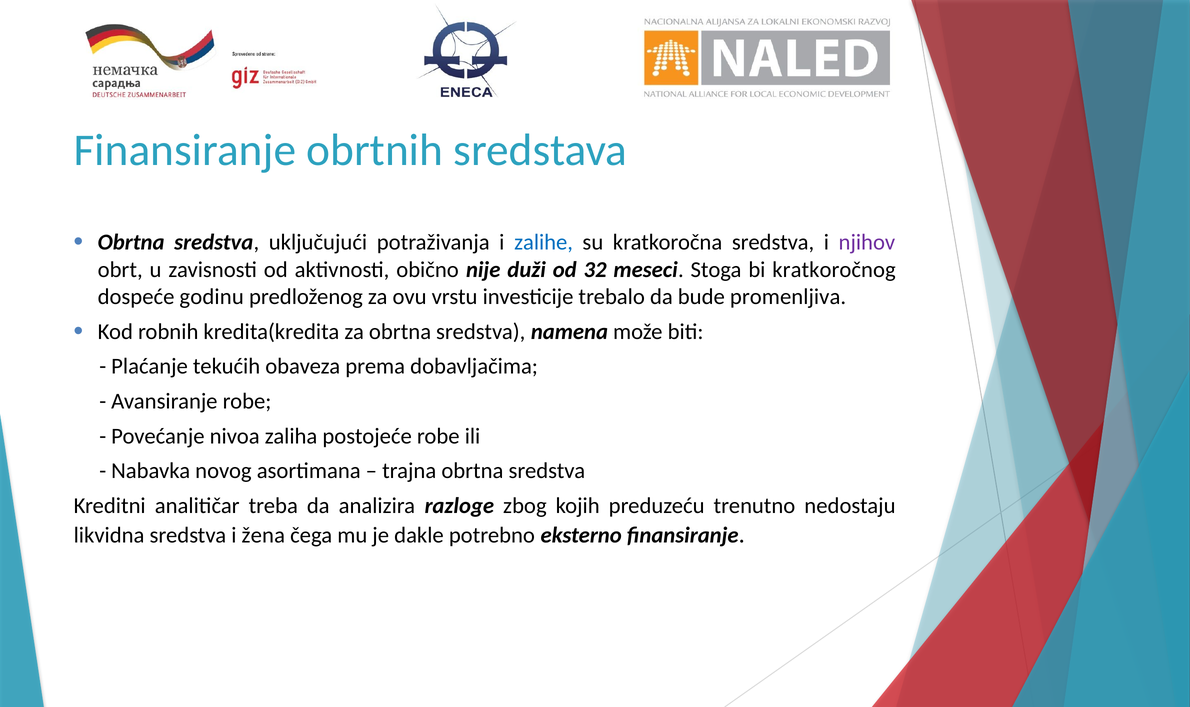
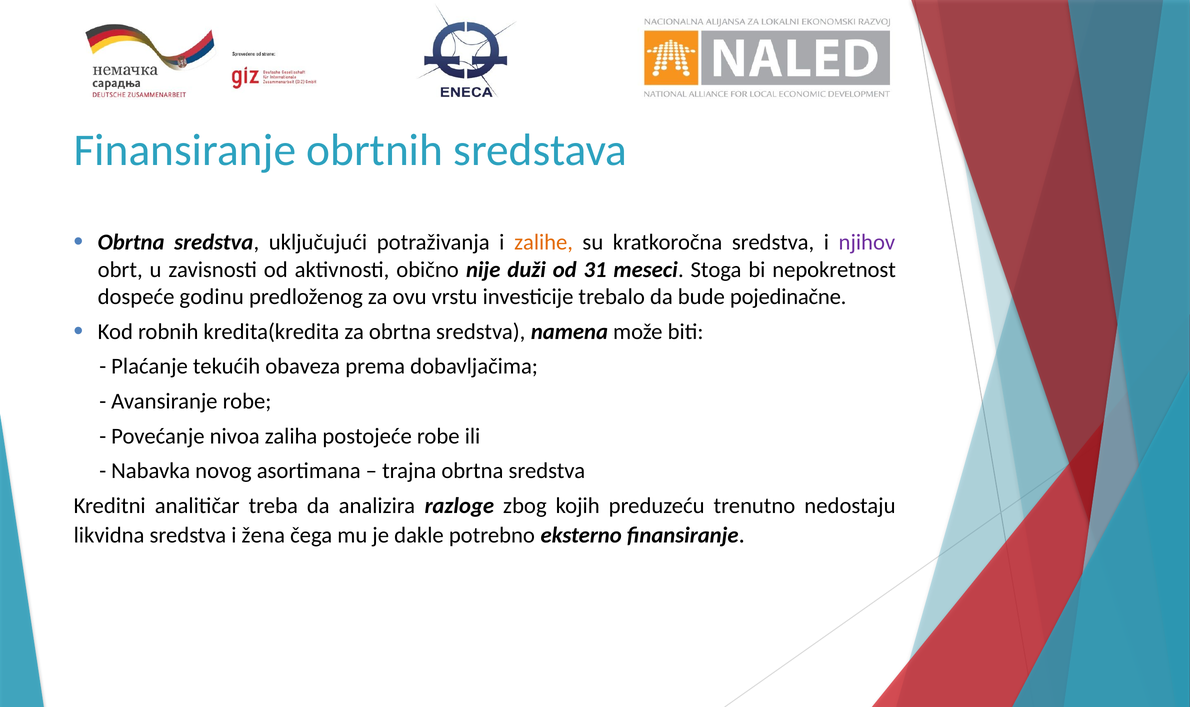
zalihe colour: blue -> orange
32: 32 -> 31
kratkoročnog: kratkoročnog -> nepokretnost
promenljiva: promenljiva -> pojedinačne
